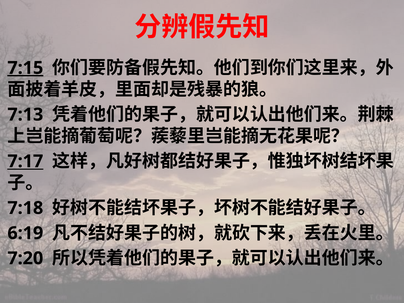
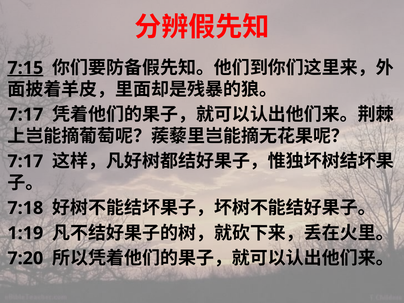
7:13 at (25, 115): 7:13 -> 7:17
7:17 at (25, 161) underline: present -> none
6:19: 6:19 -> 1:19
